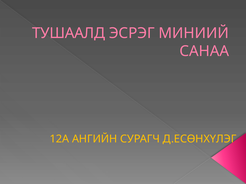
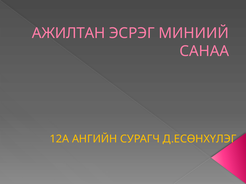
ТУШААЛД: ТУШААЛД -> АЖИЛТАН
